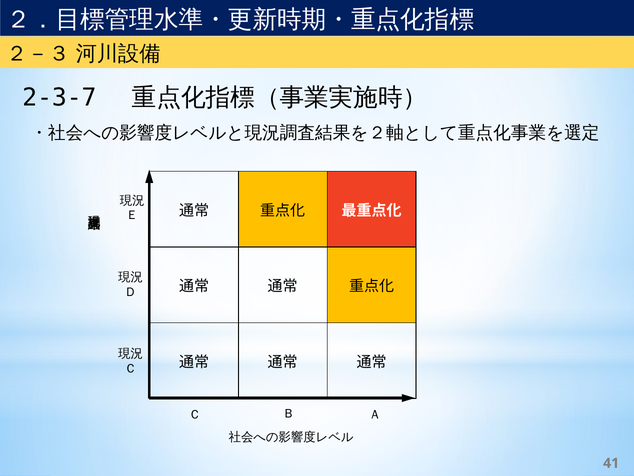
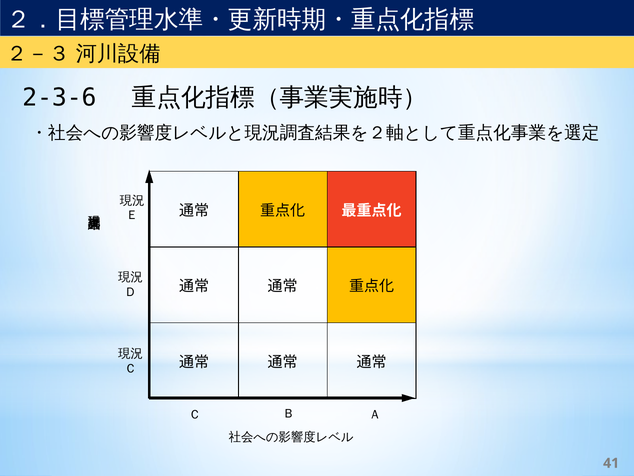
2-3-7: 2-3-7 -> 2-3-6
